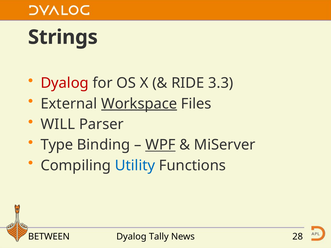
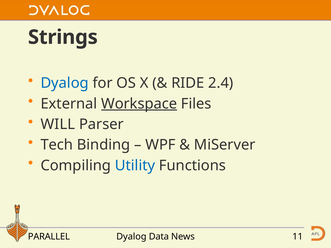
Dyalog at (65, 83) colour: red -> blue
3.3: 3.3 -> 2.4
Type: Type -> Tech
WPF underline: present -> none
BETWEEN: BETWEEN -> PARALLEL
Tally: Tally -> Data
28: 28 -> 11
